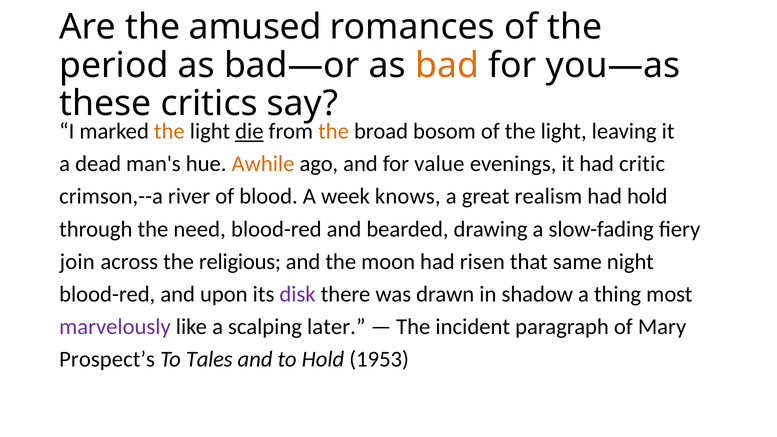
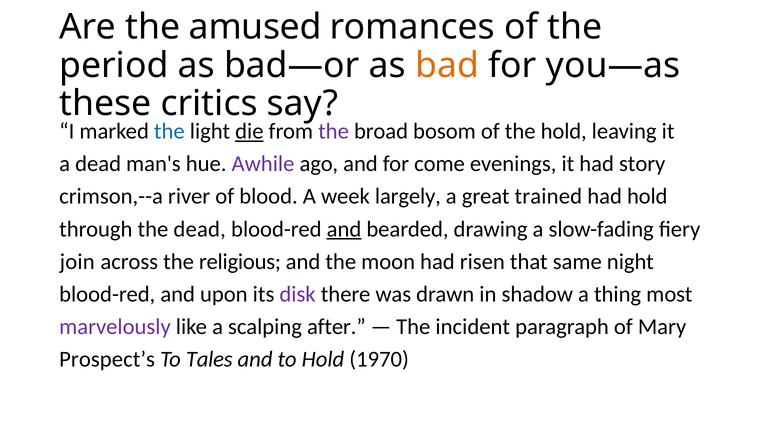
the at (169, 131) colour: orange -> blue
the at (334, 131) colour: orange -> purple
of the light: light -> hold
Awhile colour: orange -> purple
value: value -> come
critic: critic -> story
knows: knows -> largely
realism: realism -> trained
the need: need -> dead
and at (344, 229) underline: none -> present
later: later -> after
1953: 1953 -> 1970
